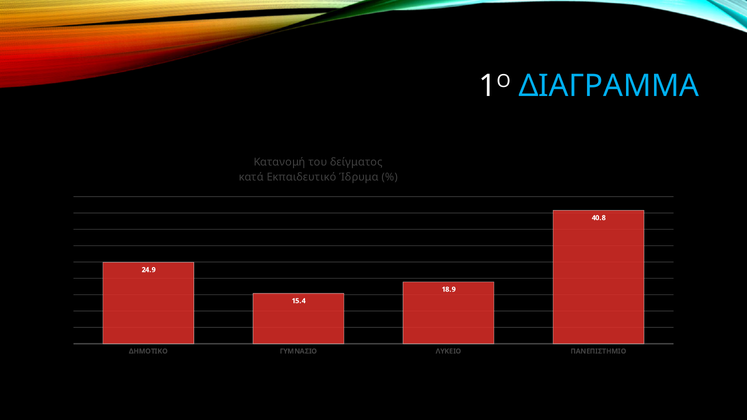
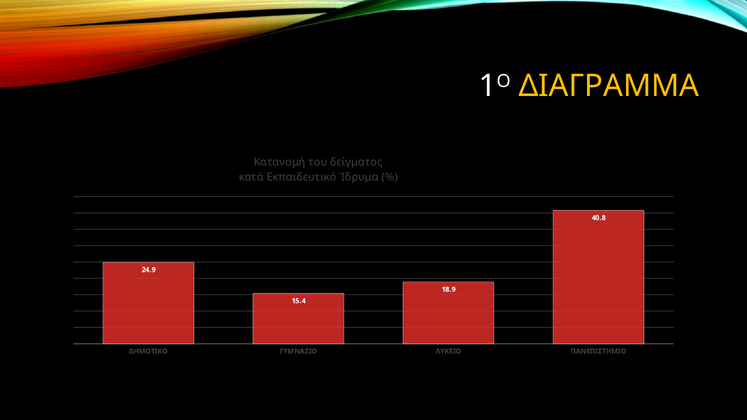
ΔΙΑΓΡΑΜΜΑ colour: light blue -> yellow
